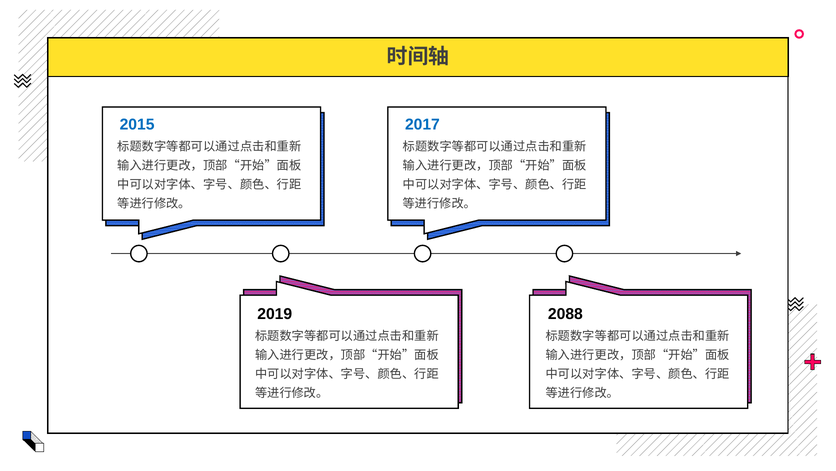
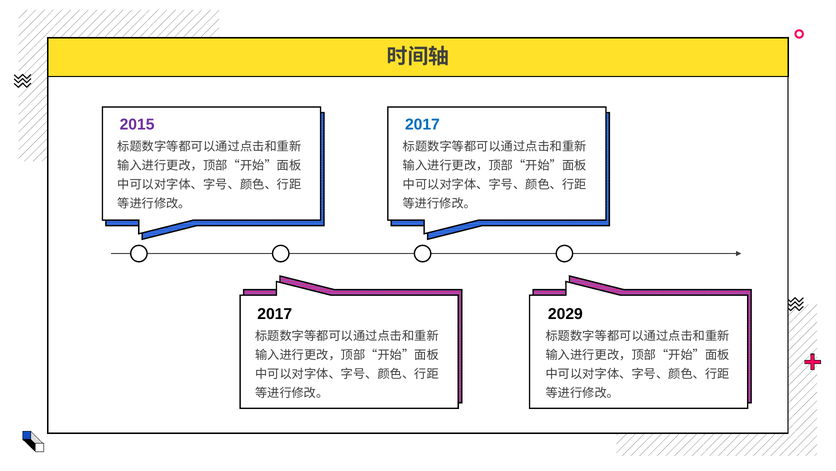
2015 colour: blue -> purple
2019 at (275, 314): 2019 -> 2017
2088: 2088 -> 2029
